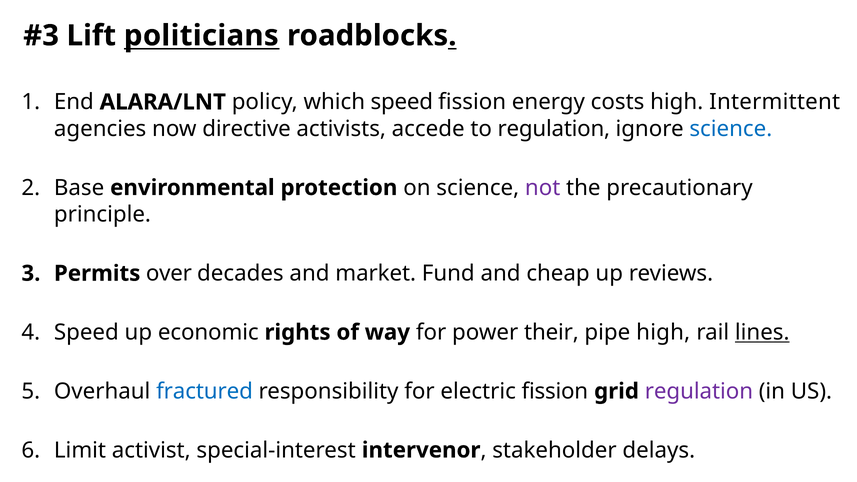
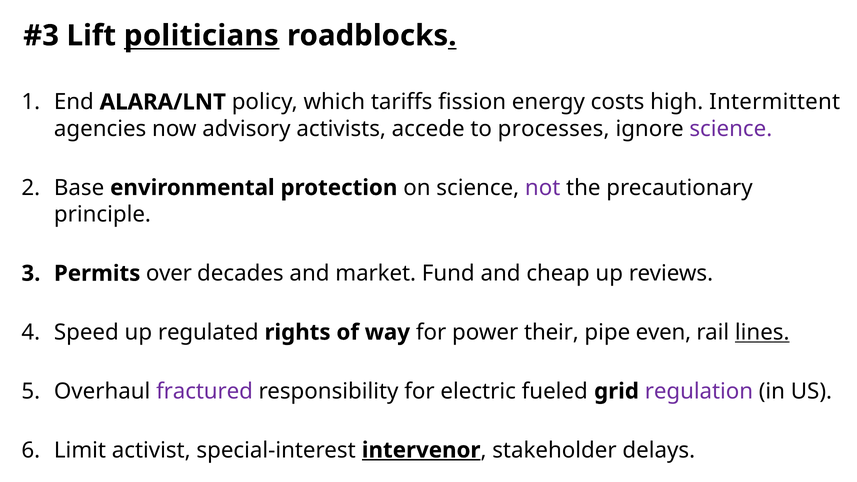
which speed: speed -> tariffs
directive: directive -> advisory
to regulation: regulation -> processes
science at (731, 129) colour: blue -> purple
economic: economic -> regulated
pipe high: high -> even
fractured colour: blue -> purple
electric fission: fission -> fueled
intervenor underline: none -> present
